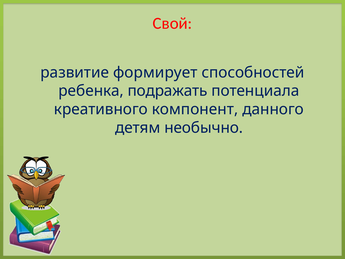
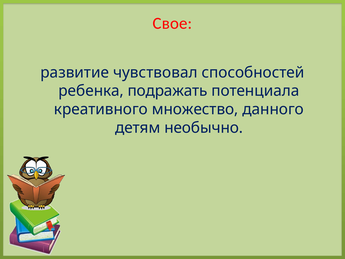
Свой: Свой -> Свое
формирует: формирует -> чувствовал
компонент: компонент -> множество
